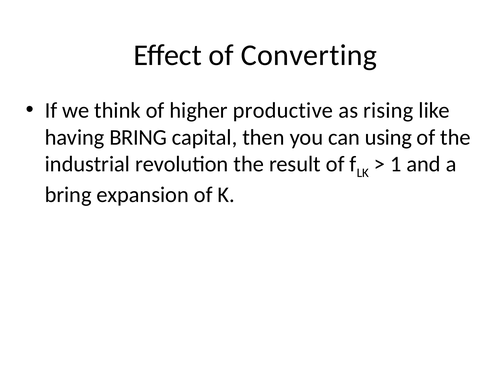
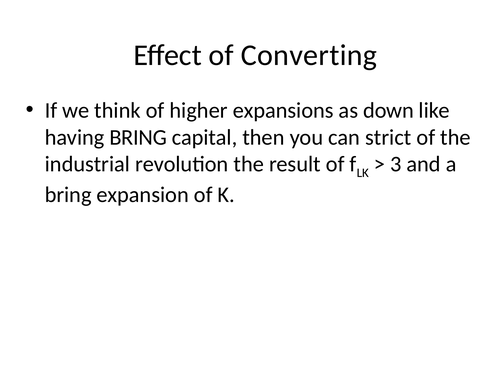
productive: productive -> expansions
rising: rising -> down
using: using -> strict
1: 1 -> 3
